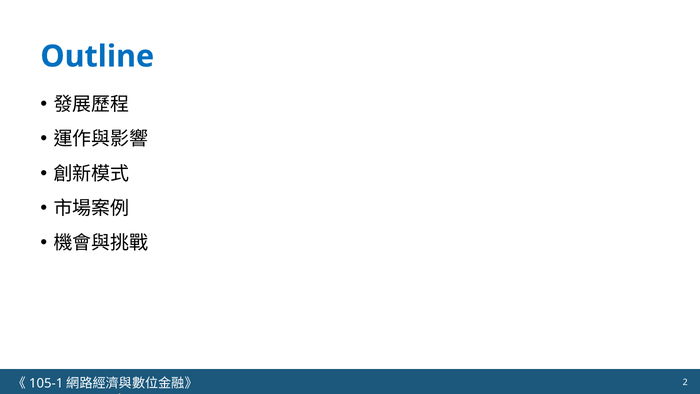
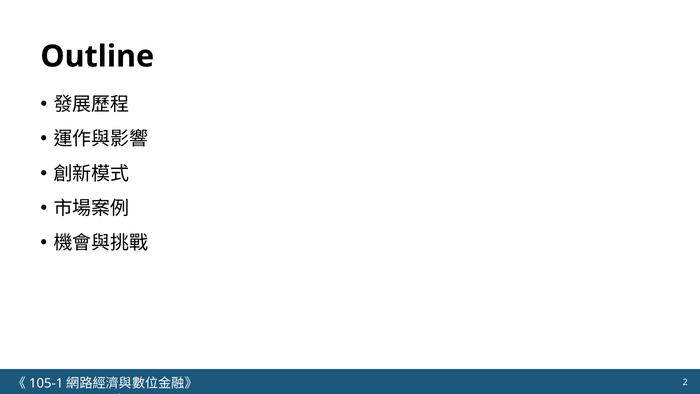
Outline colour: blue -> black
